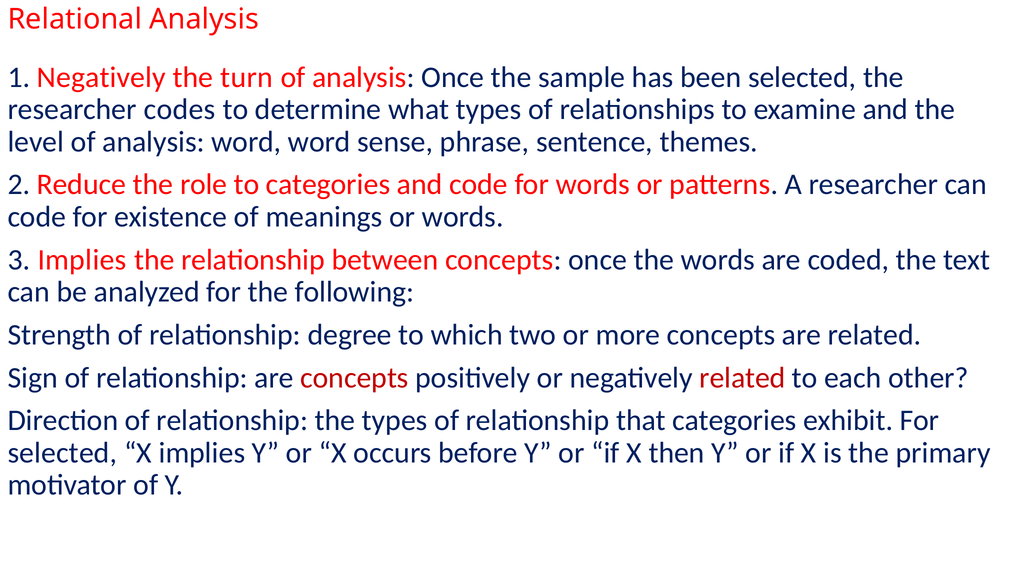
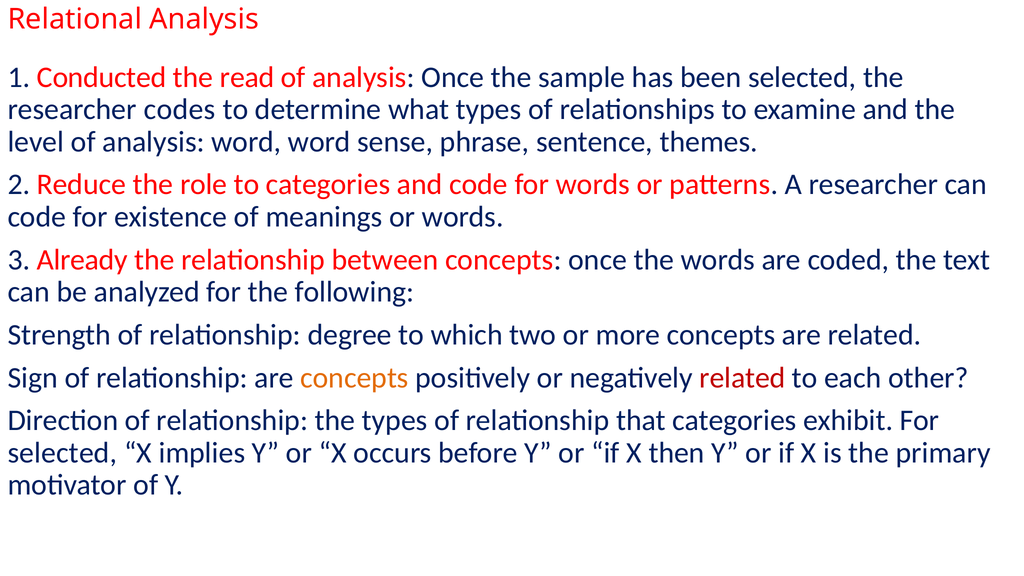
1 Negatively: Negatively -> Conducted
turn: turn -> read
3 Implies: Implies -> Already
concepts at (354, 378) colour: red -> orange
